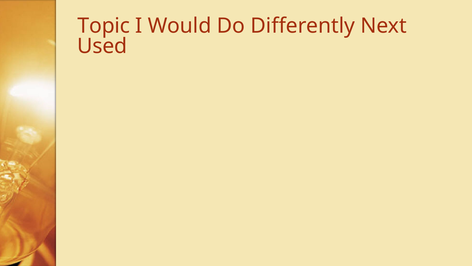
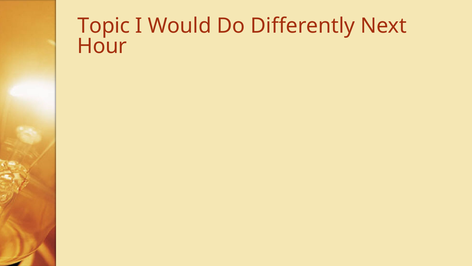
Used: Used -> Hour
